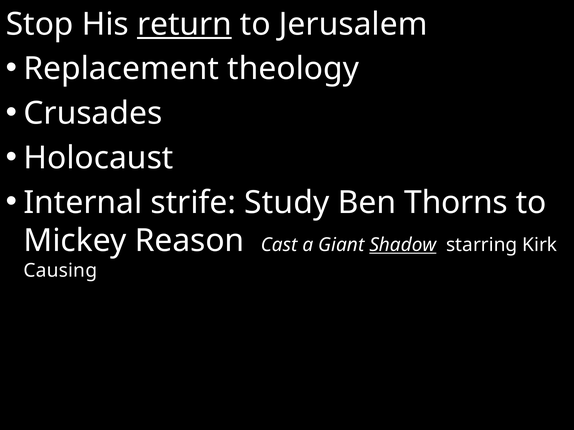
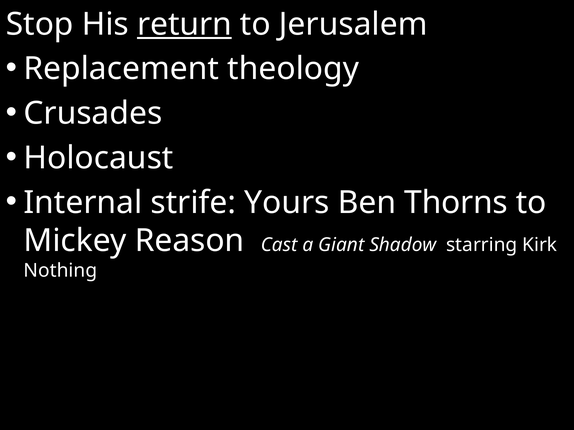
Study: Study -> Yours
Shadow underline: present -> none
Causing: Causing -> Nothing
